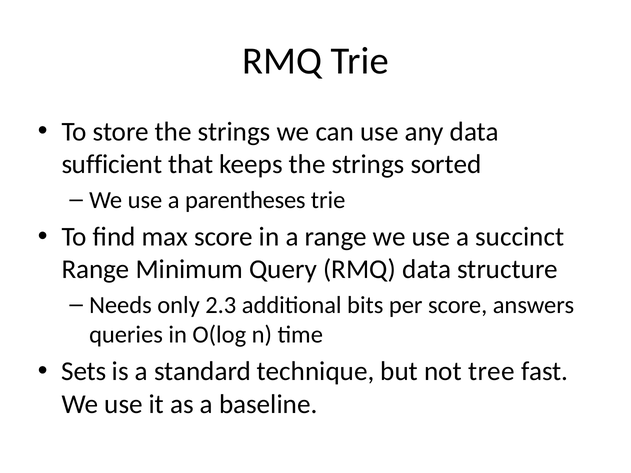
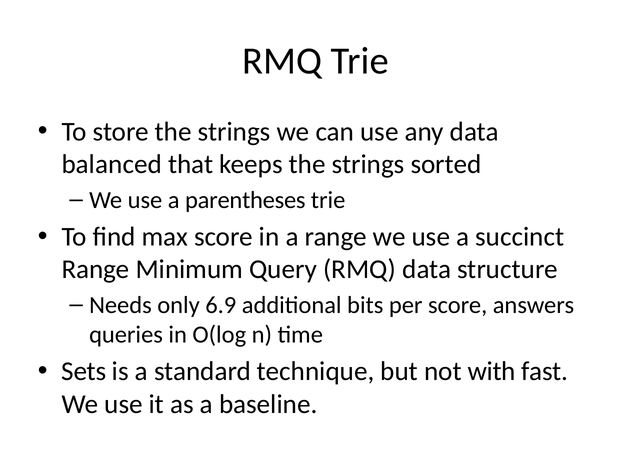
sufficient: sufficient -> balanced
2.3: 2.3 -> 6.9
tree: tree -> with
